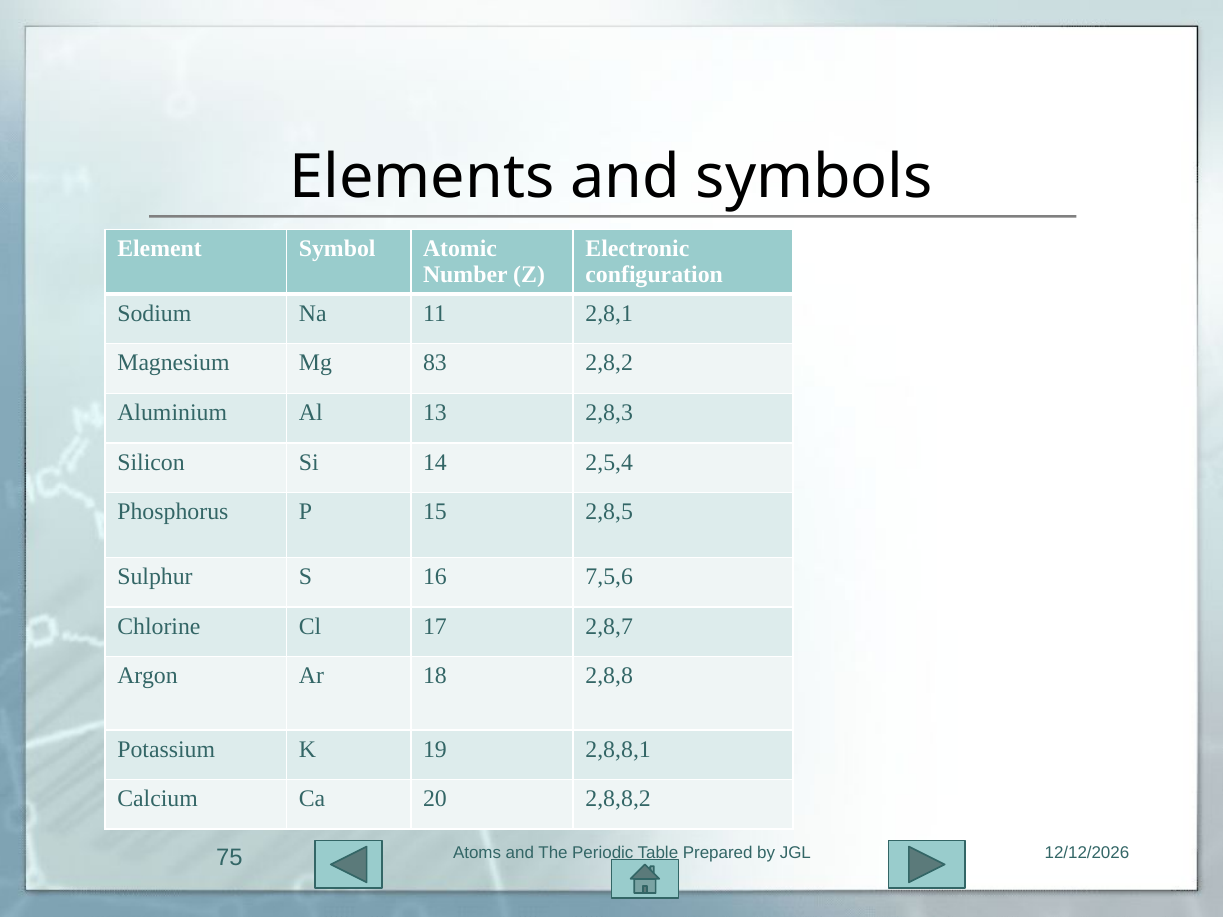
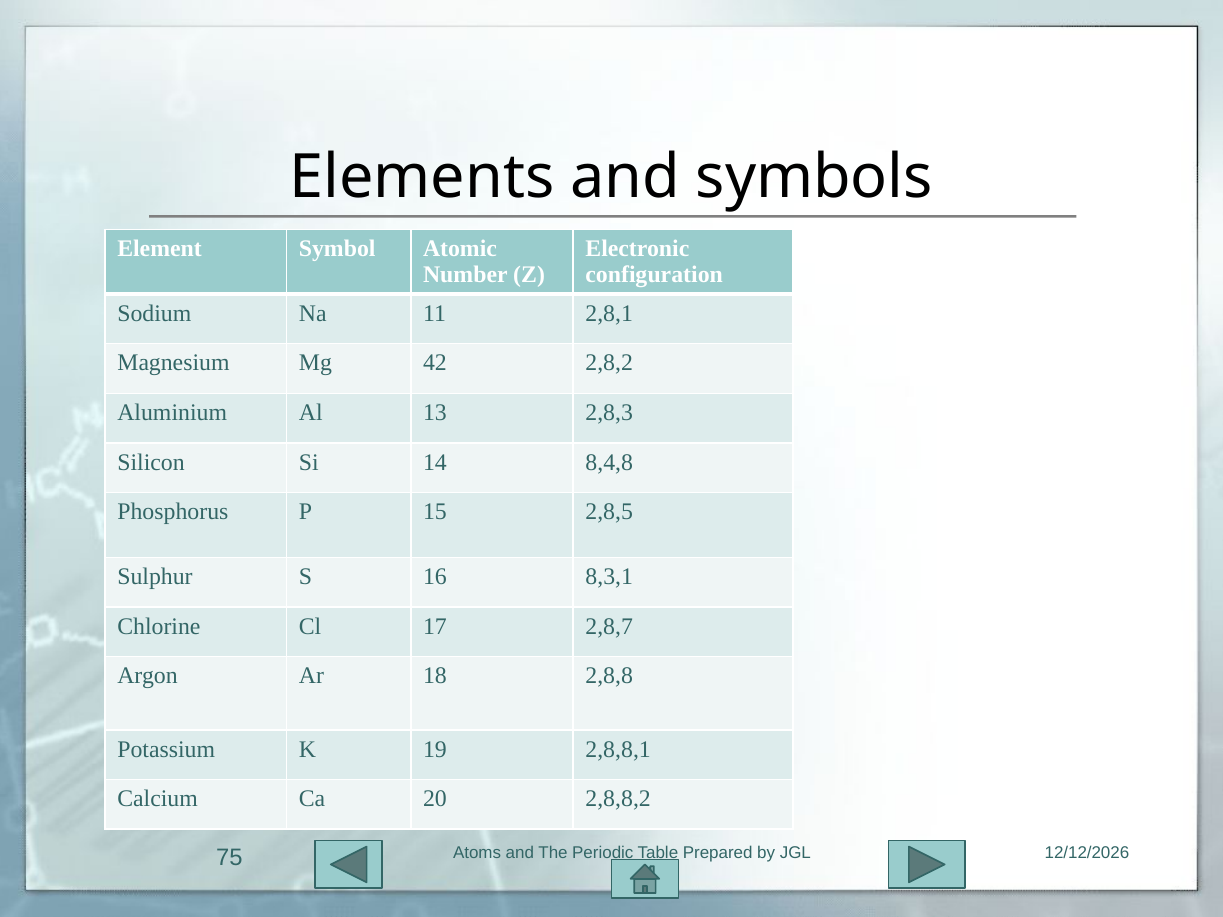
83: 83 -> 42
2,5,4: 2,5,4 -> 8,4,8
7,5,6: 7,5,6 -> 8,3,1
